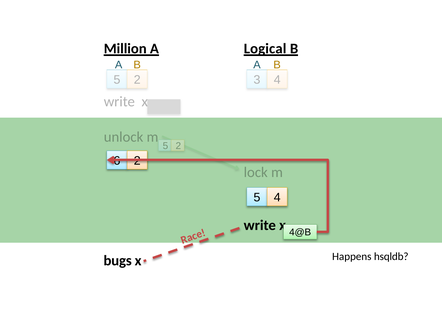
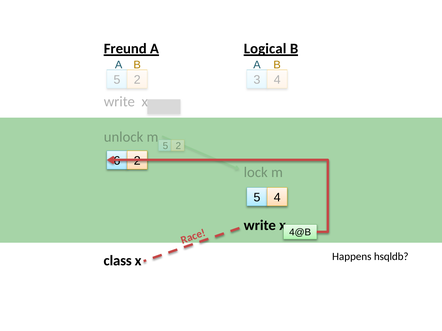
Million: Million -> Freund
bugs: bugs -> class
